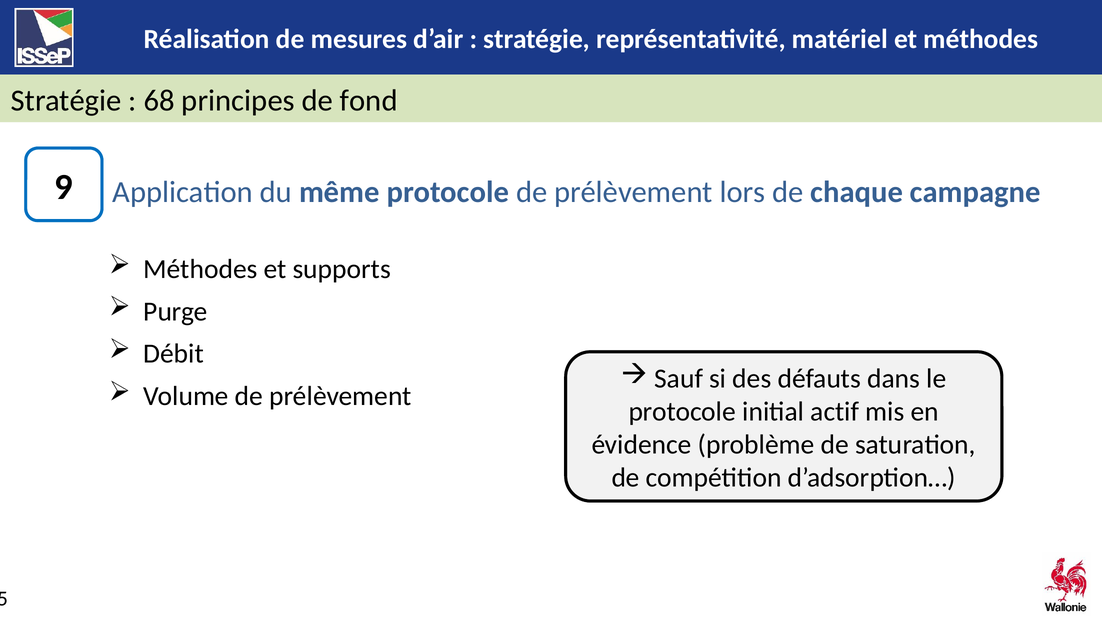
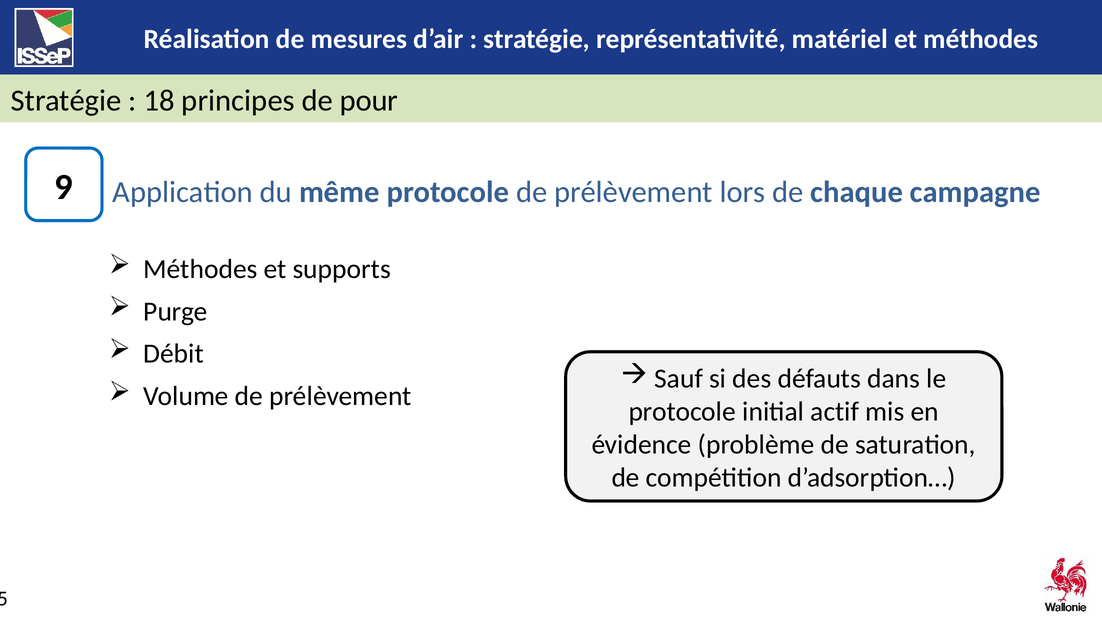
68: 68 -> 18
fond: fond -> pour
